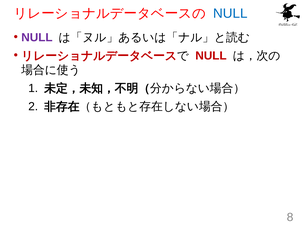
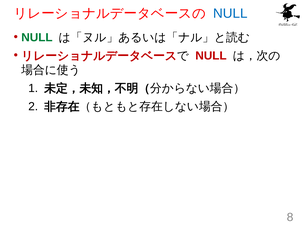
NULL at (37, 37) colour: purple -> green
